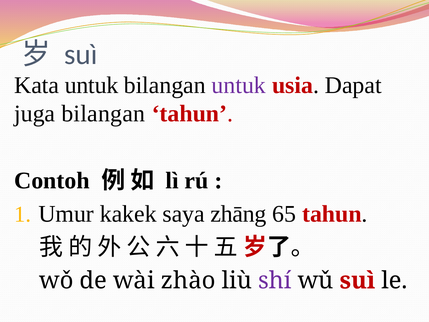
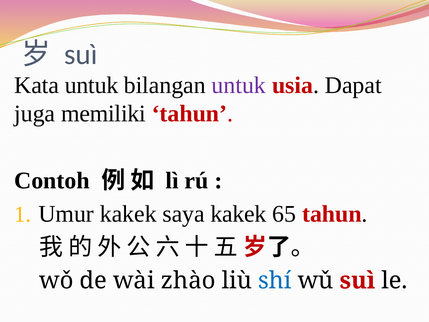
juga bilangan: bilangan -> memiliki
saya zhāng: zhāng -> kakek
shí colour: purple -> blue
